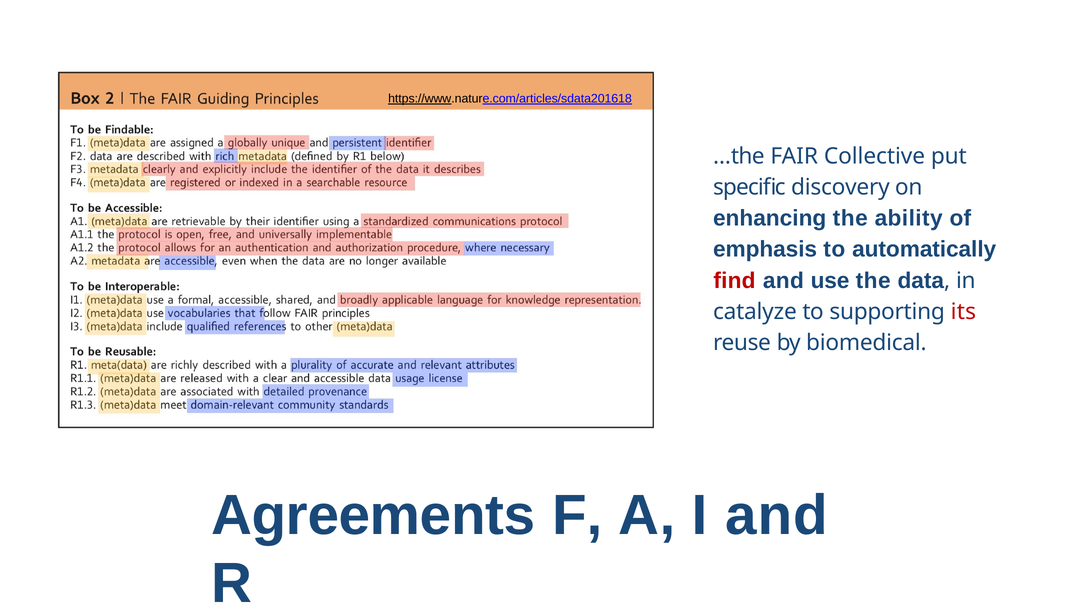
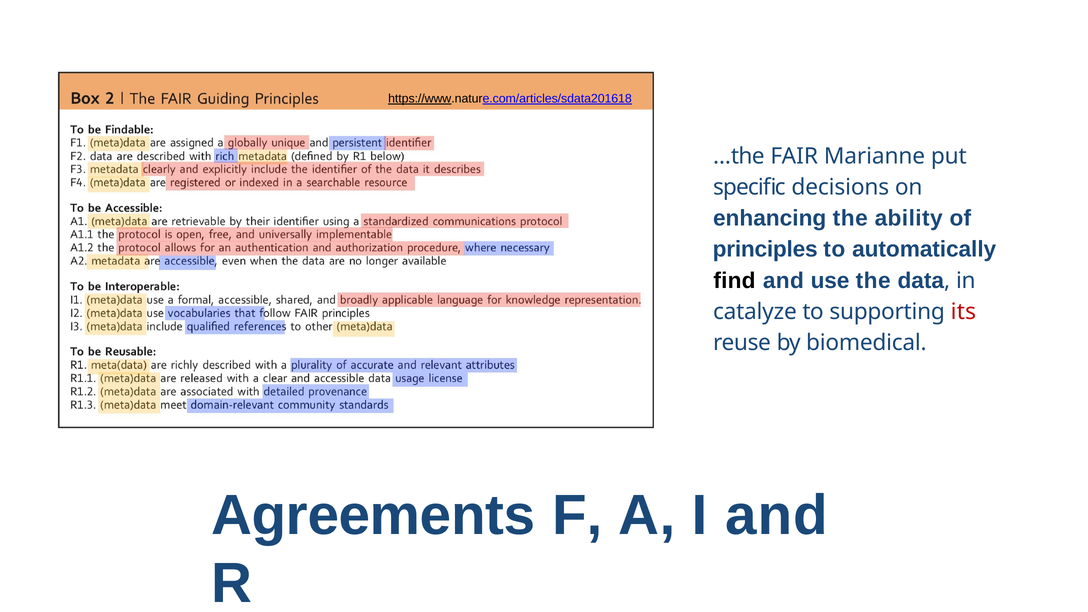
Collective: Collective -> Marianne
discovery: discovery -> decisions
emphasis: emphasis -> principles
find colour: red -> black
